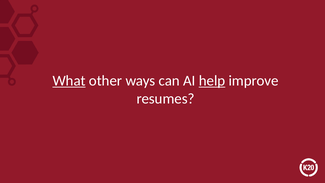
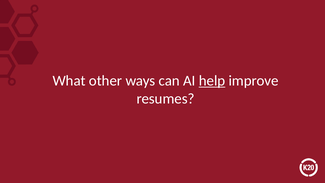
What underline: present -> none
